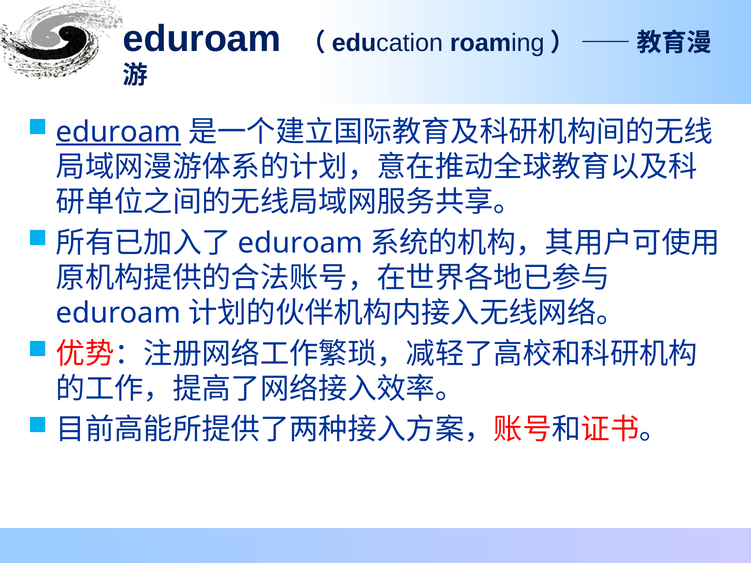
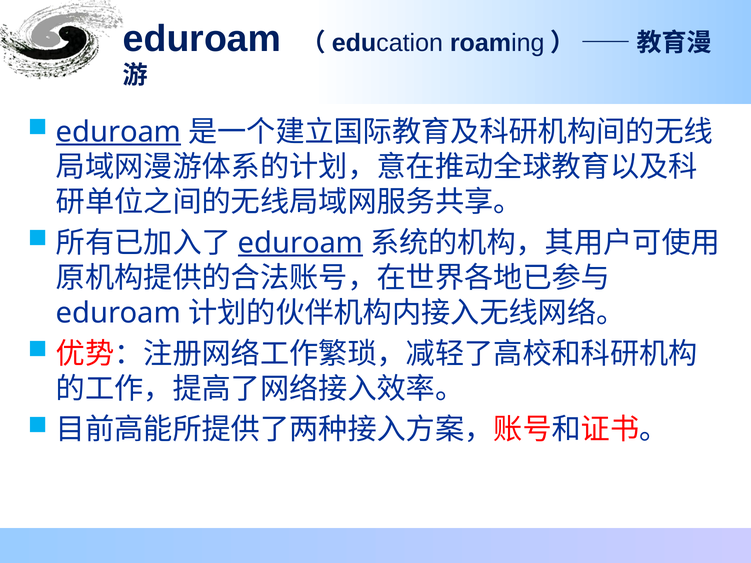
eduroam at (301, 243) underline: none -> present
